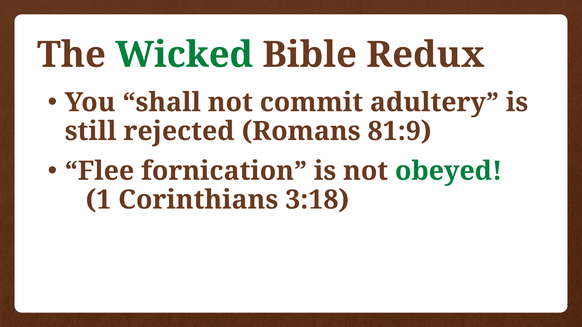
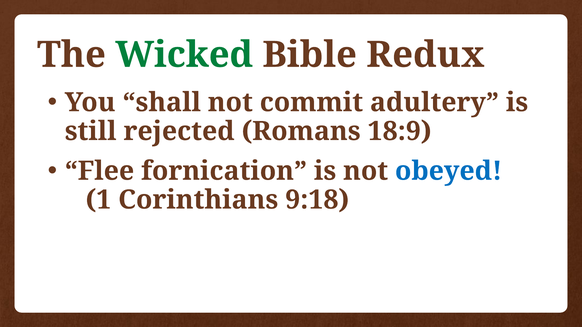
81:9: 81:9 -> 18:9
obeyed colour: green -> blue
3:18: 3:18 -> 9:18
